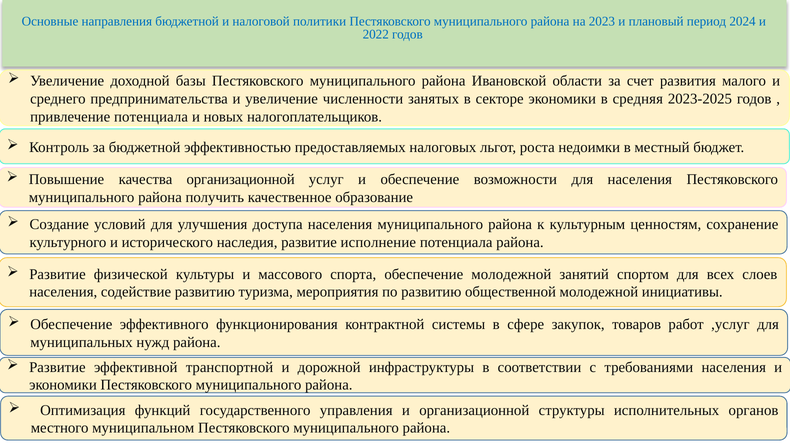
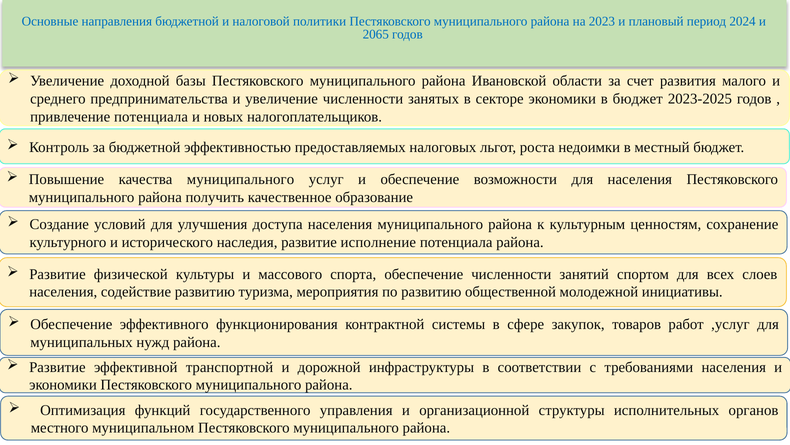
2022: 2022 -> 2065
в средняя: средняя -> бюджет
качества организационной: организационной -> муниципального
обеспечение молодежной: молодежной -> численности
